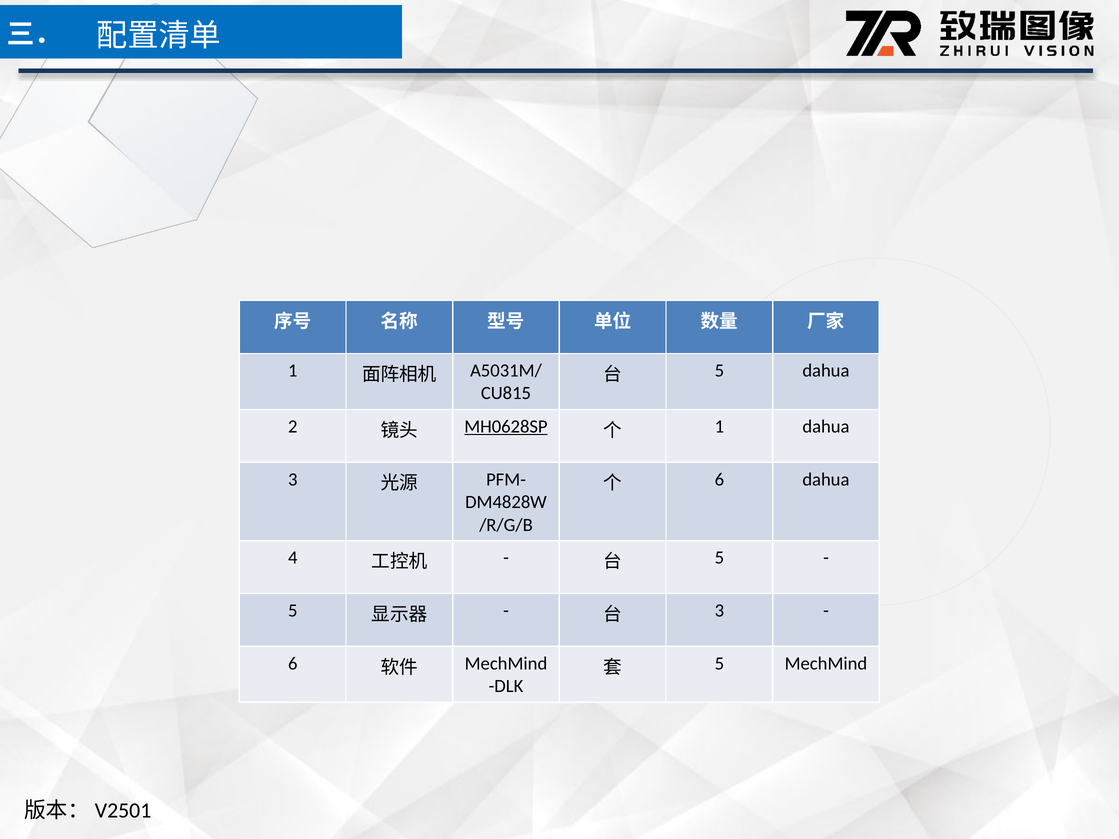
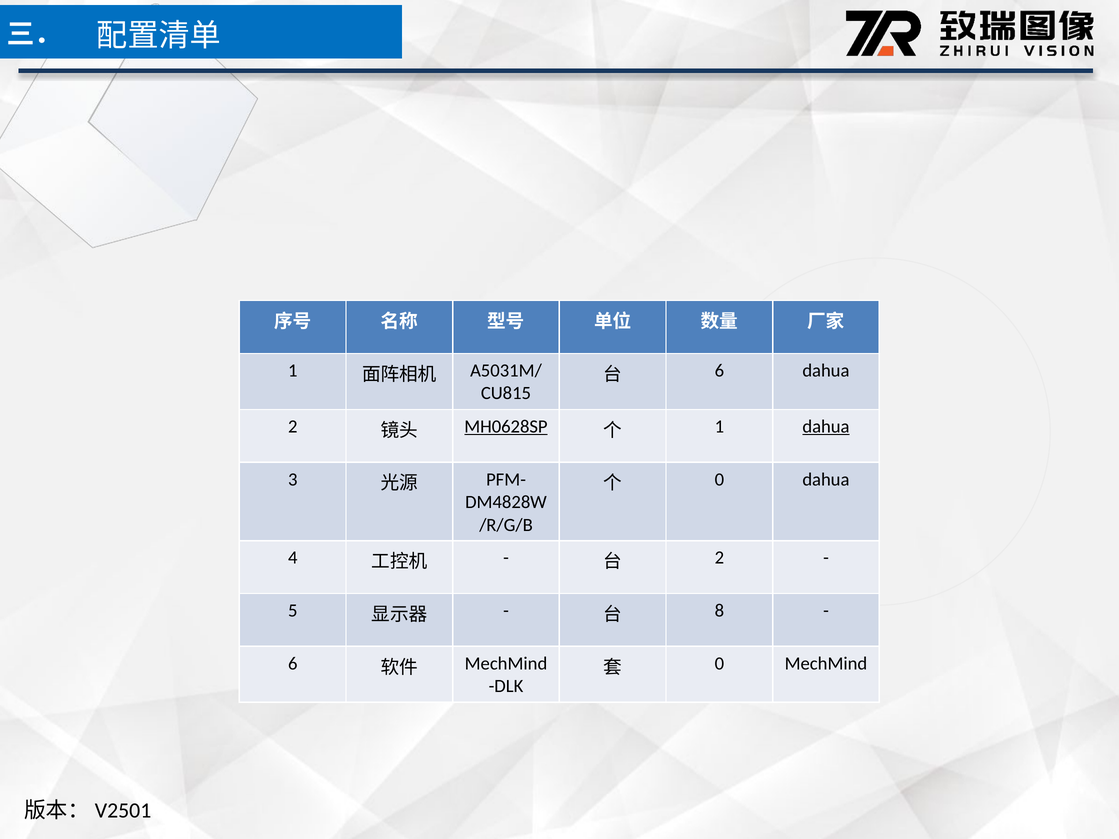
5 at (719, 371): 5 -> 6
dahua at (826, 427) underline: none -> present
6 at (719, 480): 6 -> 0
5 at (719, 558): 5 -> 2
3 at (719, 611): 3 -> 8
5 at (719, 664): 5 -> 0
